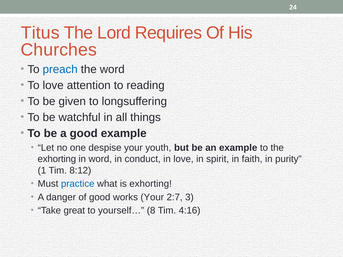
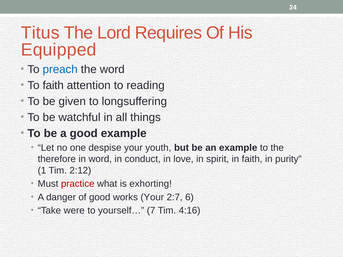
Churches: Churches -> Equipped
To love: love -> faith
exhorting at (57, 159): exhorting -> therefore
8:12: 8:12 -> 2:12
practice colour: blue -> red
3: 3 -> 6
great: great -> were
8: 8 -> 7
